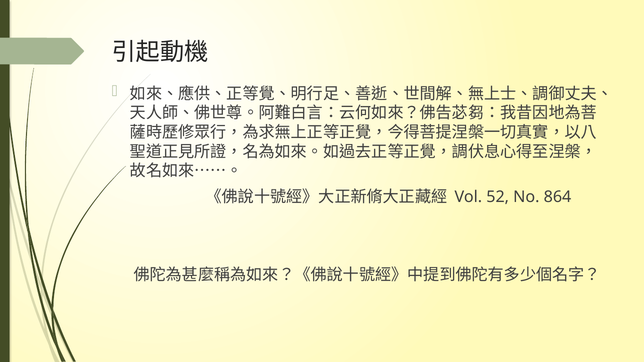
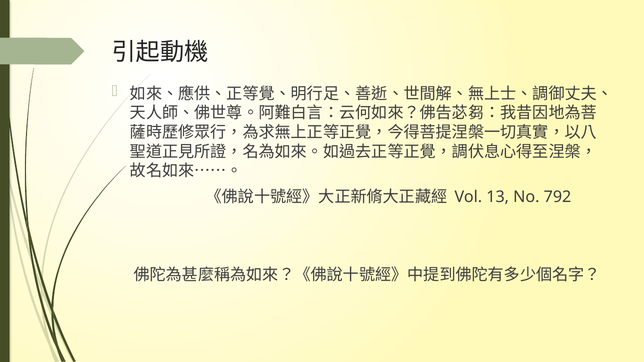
52: 52 -> 13
864: 864 -> 792
